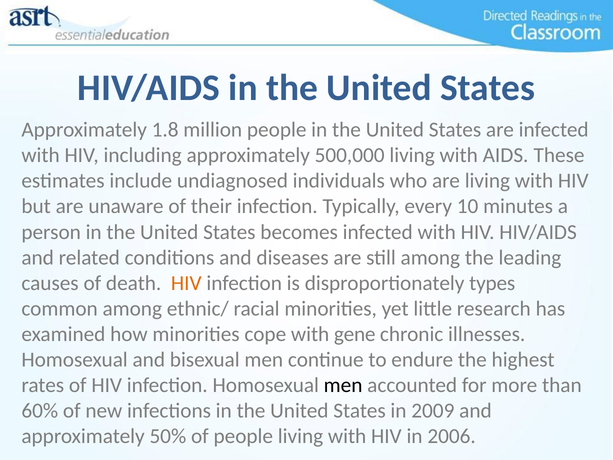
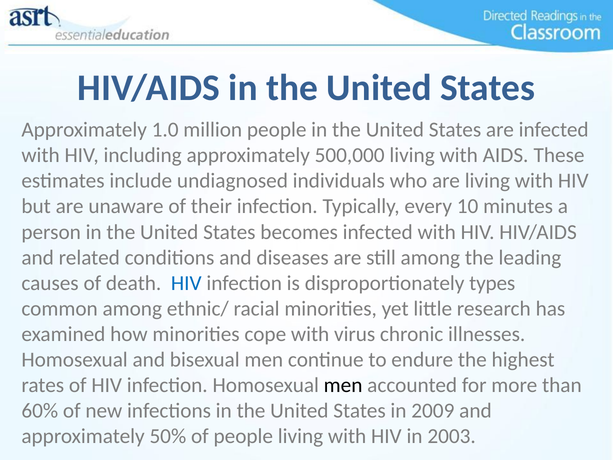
1.8: 1.8 -> 1.0
HIV at (186, 283) colour: orange -> blue
gene: gene -> virus
2006: 2006 -> 2003
